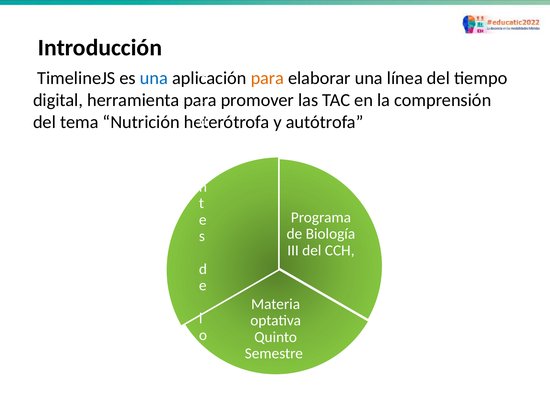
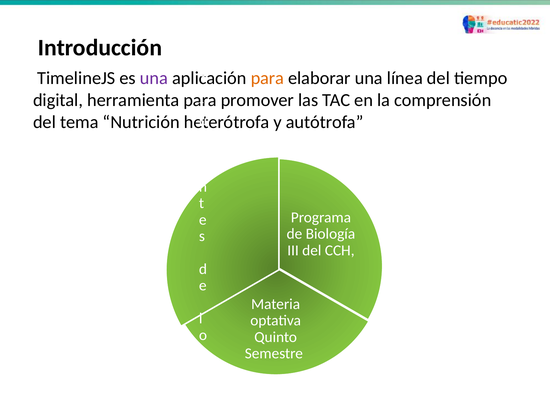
una at (154, 78) colour: blue -> purple
